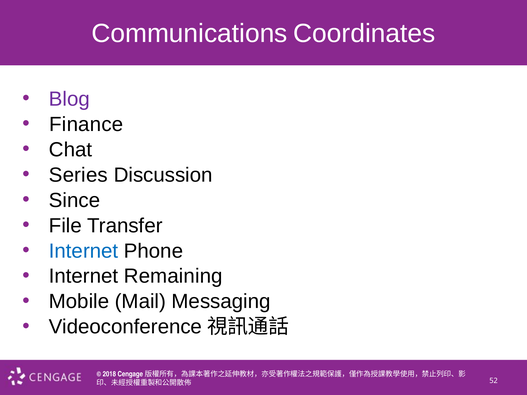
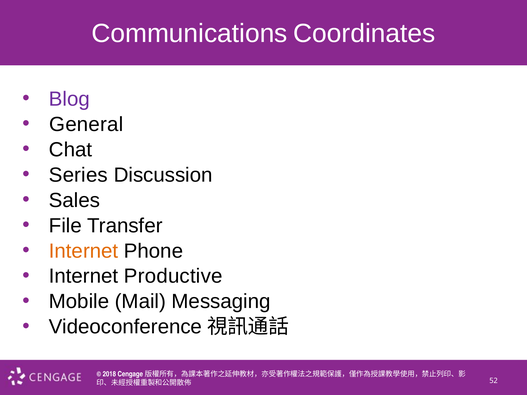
Finance: Finance -> General
Since: Since -> Sales
Internet at (84, 251) colour: blue -> orange
Remaining: Remaining -> Productive
